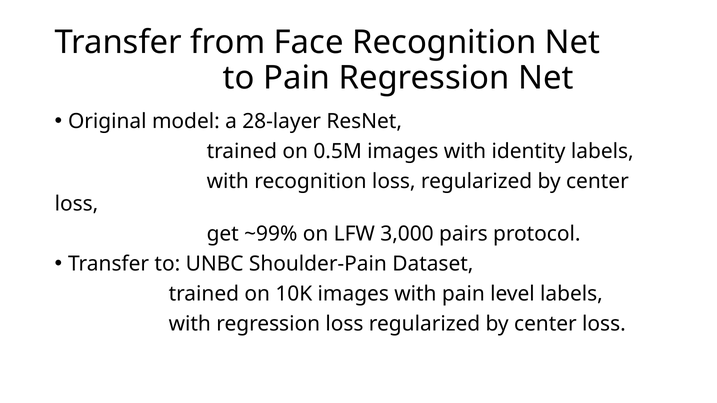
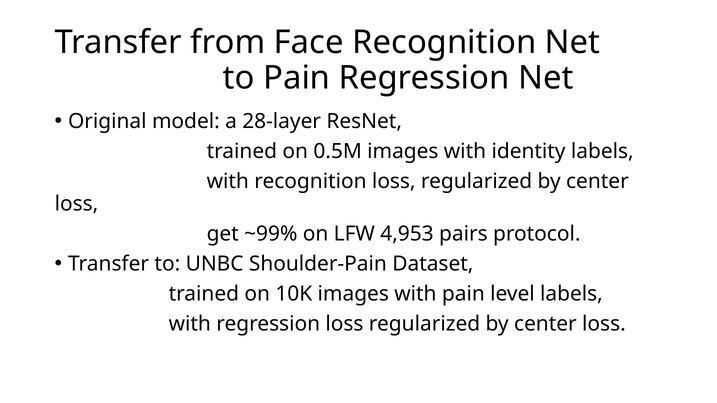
3,000: 3,000 -> 4,953
